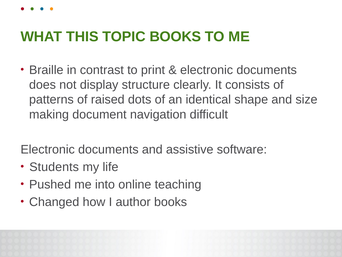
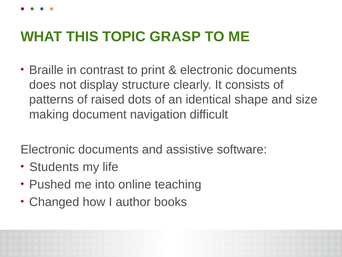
TOPIC BOOKS: BOOKS -> GRASP
